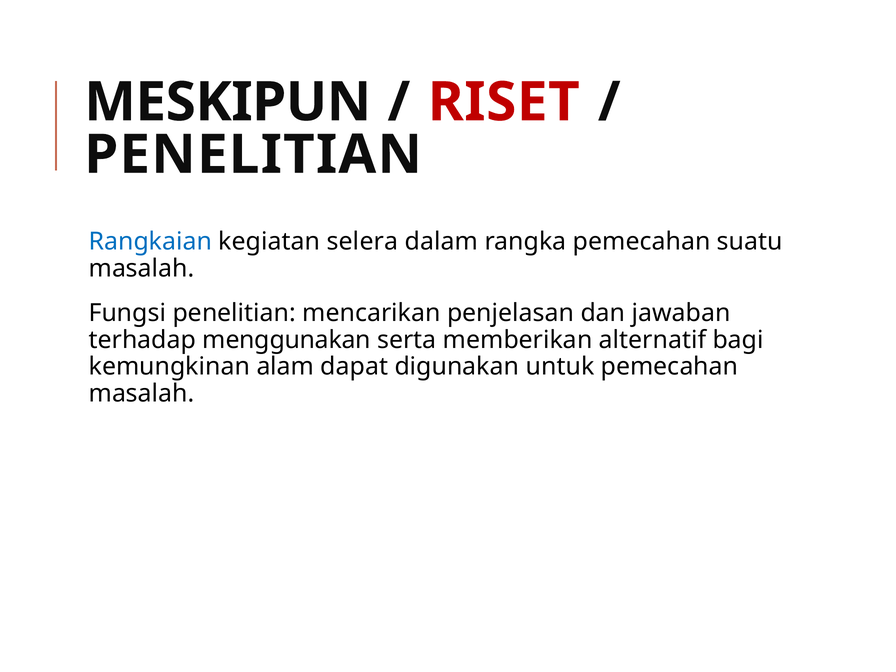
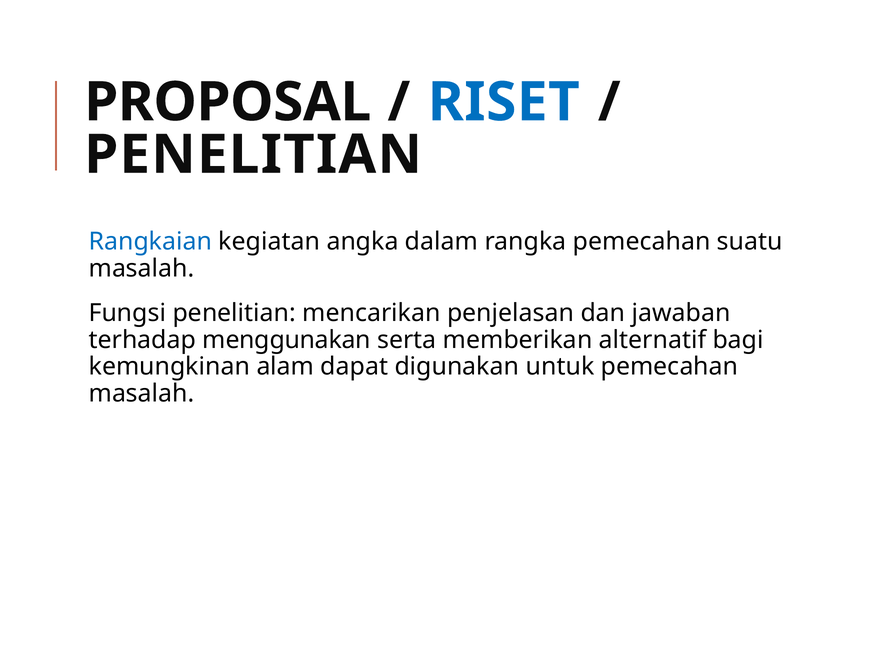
MESKIPUN: MESKIPUN -> PROPOSAL
RISET colour: red -> blue
selera: selera -> angka
